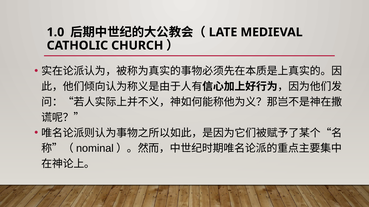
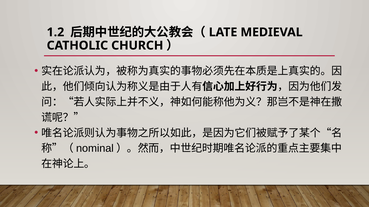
1.0: 1.0 -> 1.2
